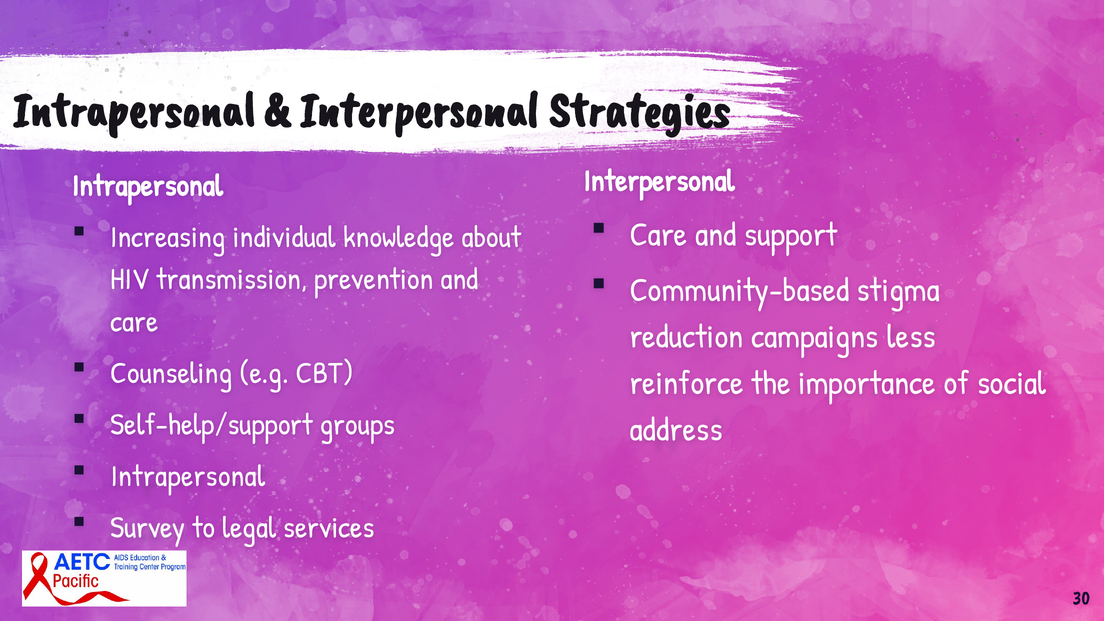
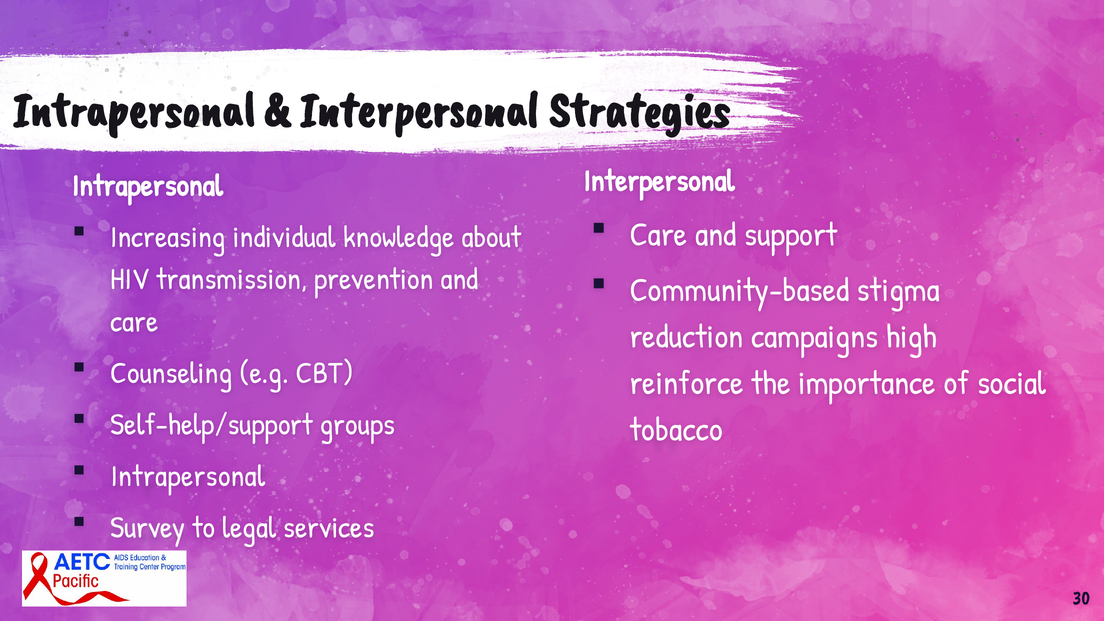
less: less -> high
address: address -> tobacco
